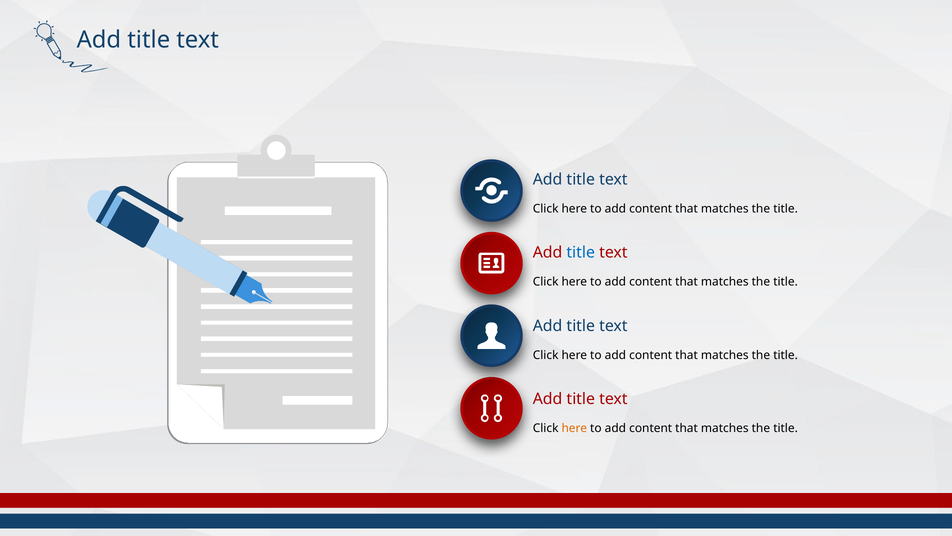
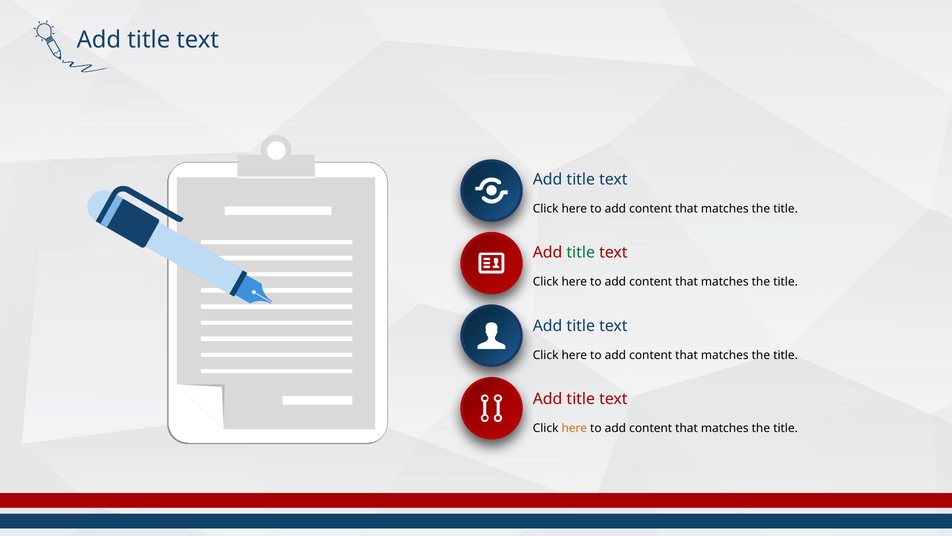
title at (581, 252) colour: blue -> green
